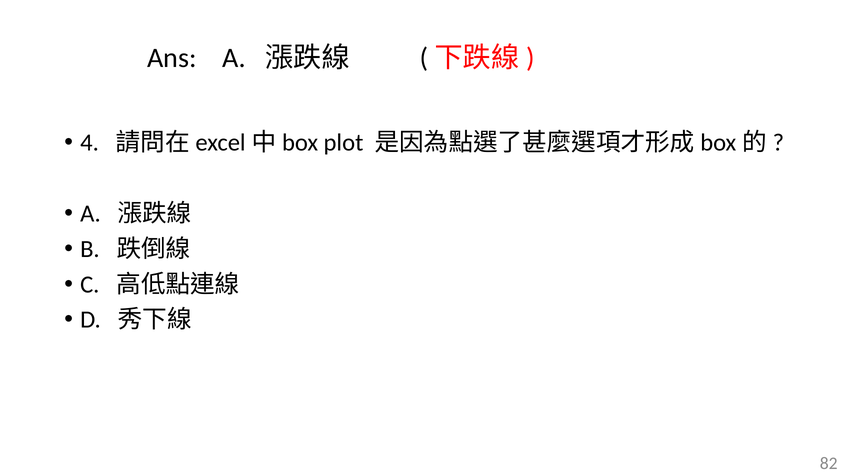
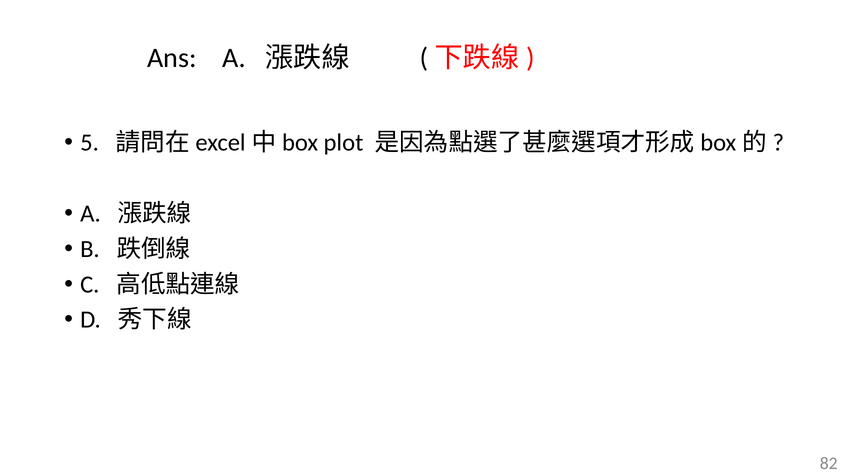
4: 4 -> 5
